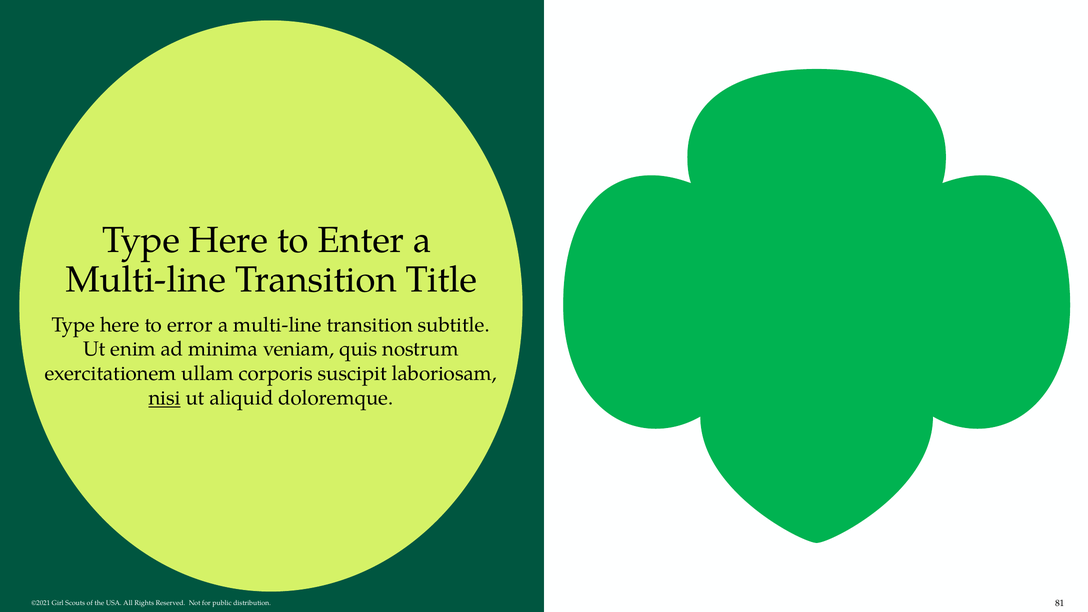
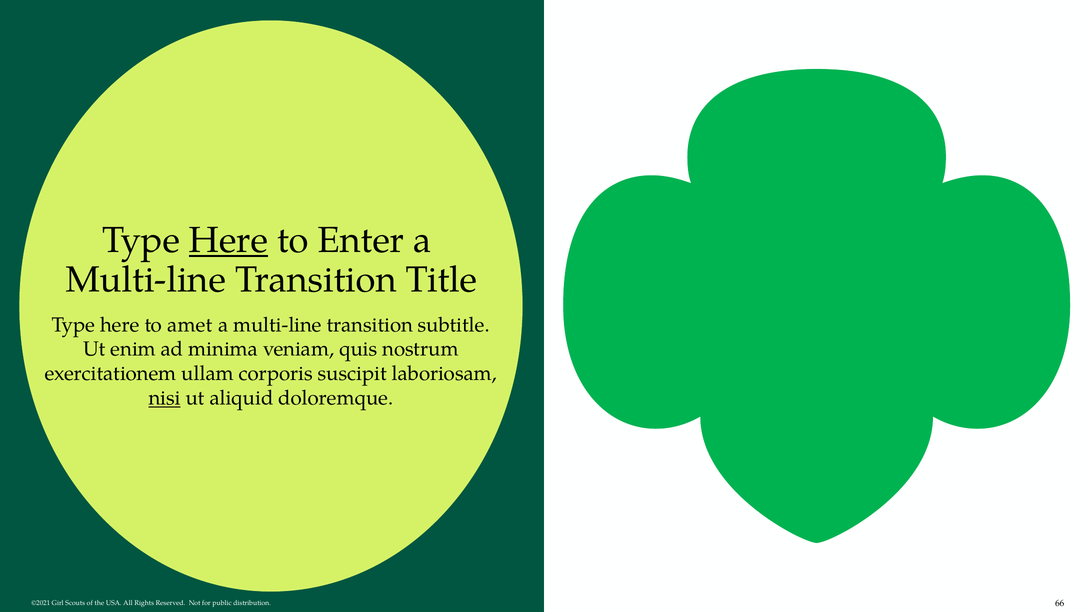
Here at (229, 240) underline: none -> present
error: error -> amet
81: 81 -> 66
